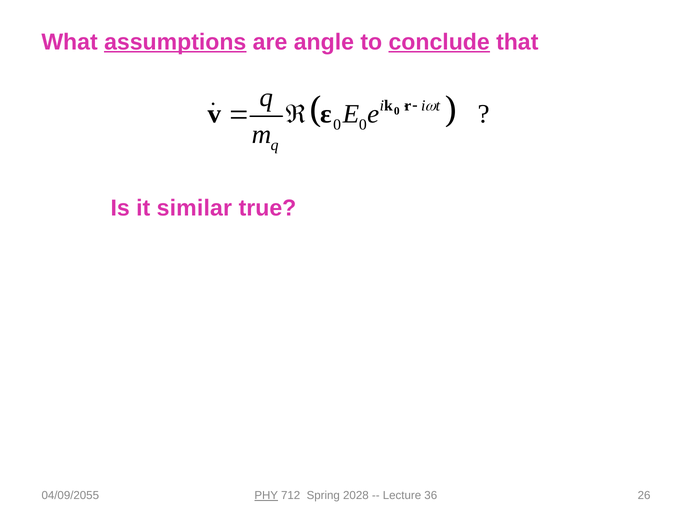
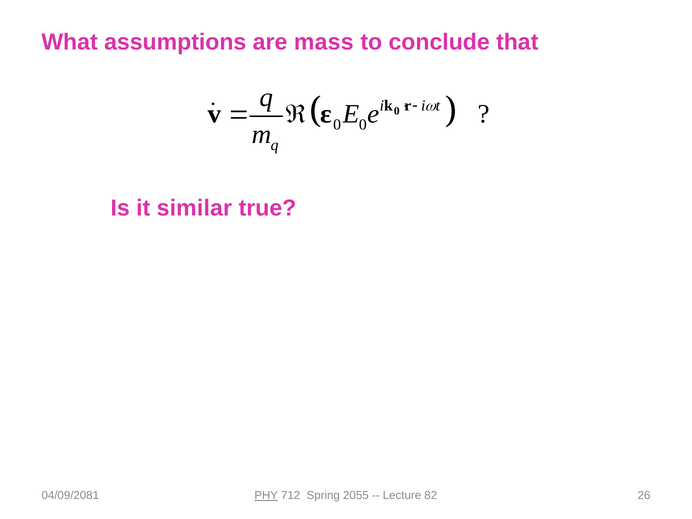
assumptions underline: present -> none
angle: angle -> mass
conclude underline: present -> none
04/09/2055: 04/09/2055 -> 04/09/2081
2028: 2028 -> 2055
36: 36 -> 82
